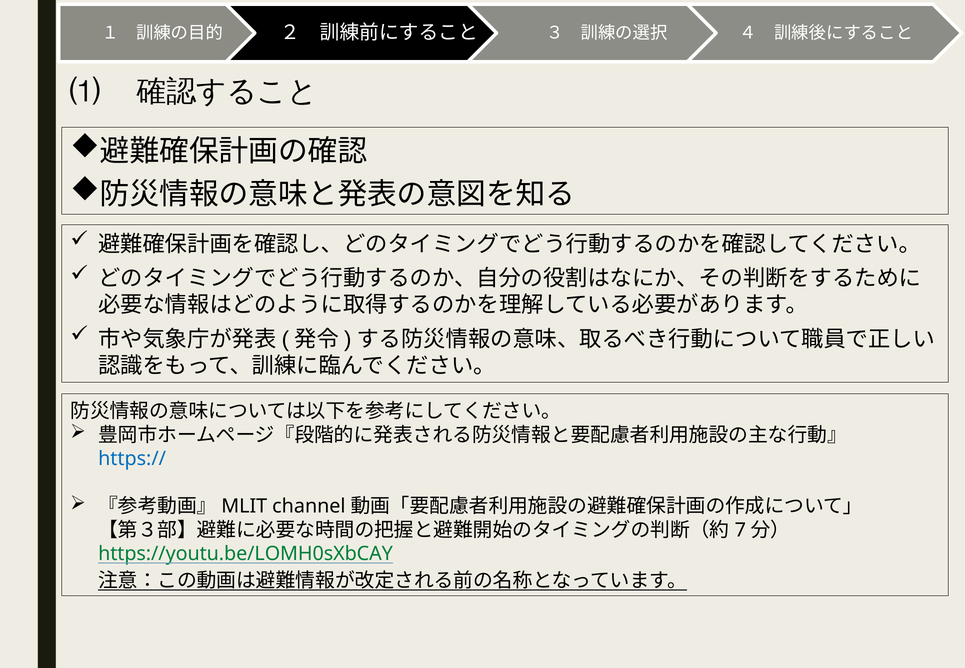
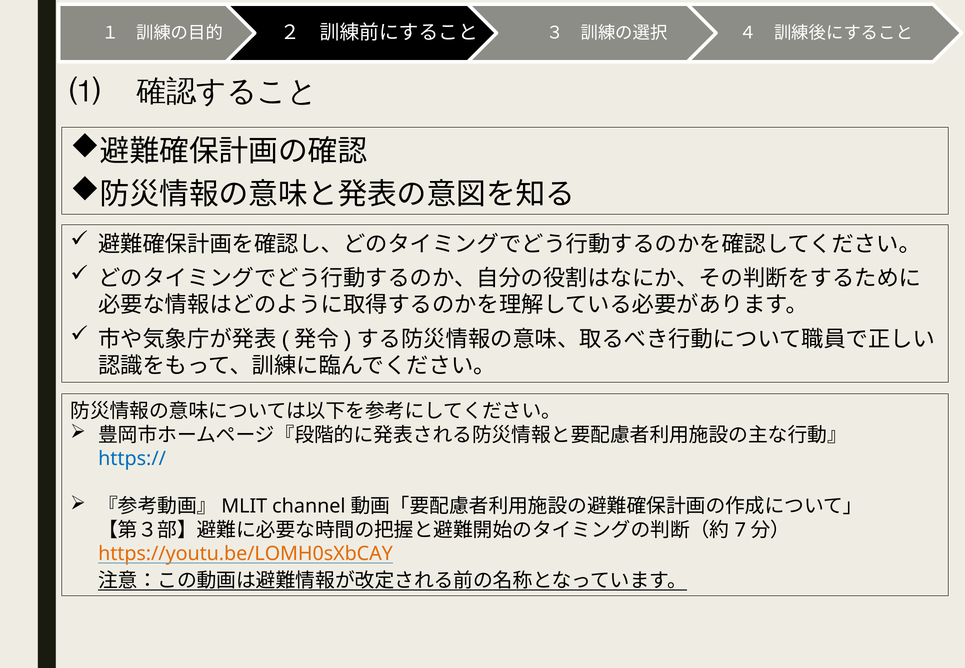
https://youtu.be/LOMH0sXbCAY colour: green -> orange
